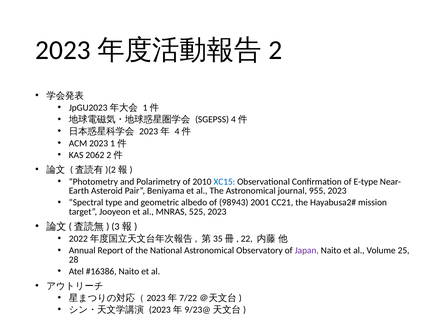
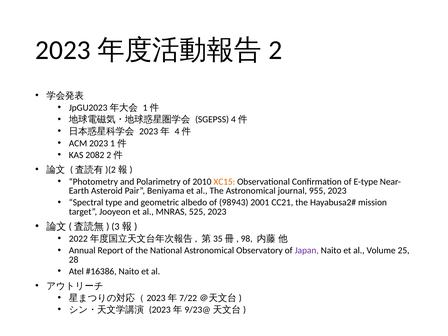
2062: 2062 -> 2082
XC15 colour: blue -> orange
22: 22 -> 98
